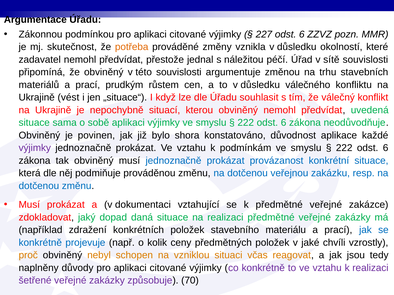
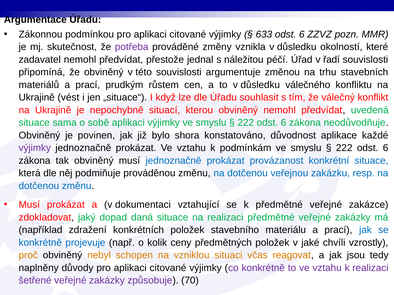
227: 227 -> 633
potřeba colour: orange -> purple
sítě: sítě -> řadí
